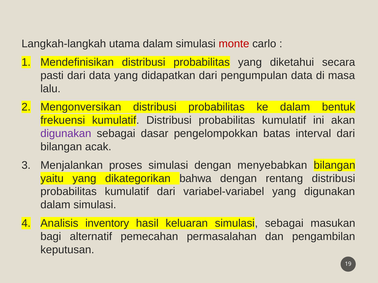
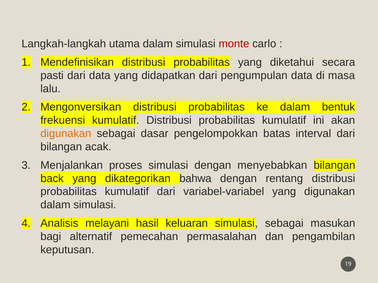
digunakan at (66, 134) colour: purple -> orange
yaitu: yaitu -> back
inventory: inventory -> melayani
